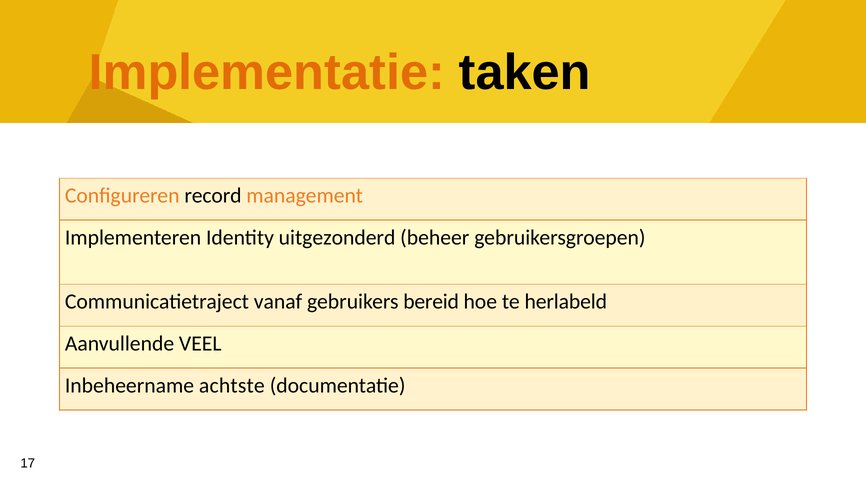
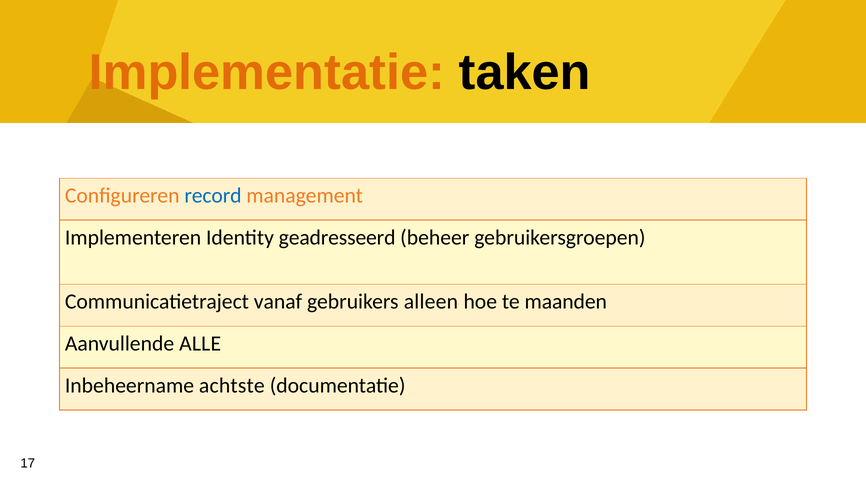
record colour: black -> blue
uitgezonderd: uitgezonderd -> geadresseerd
bereid: bereid -> alleen
herlabeld: herlabeld -> maanden
VEEL: VEEL -> ALLE
